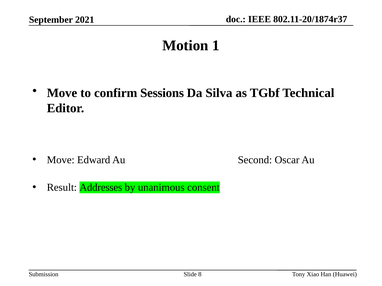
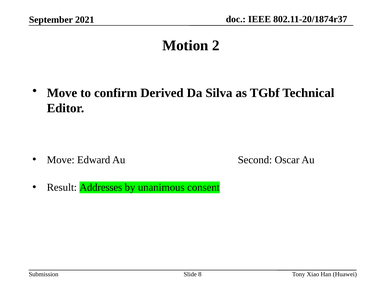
1: 1 -> 2
Sessions: Sessions -> Derived
